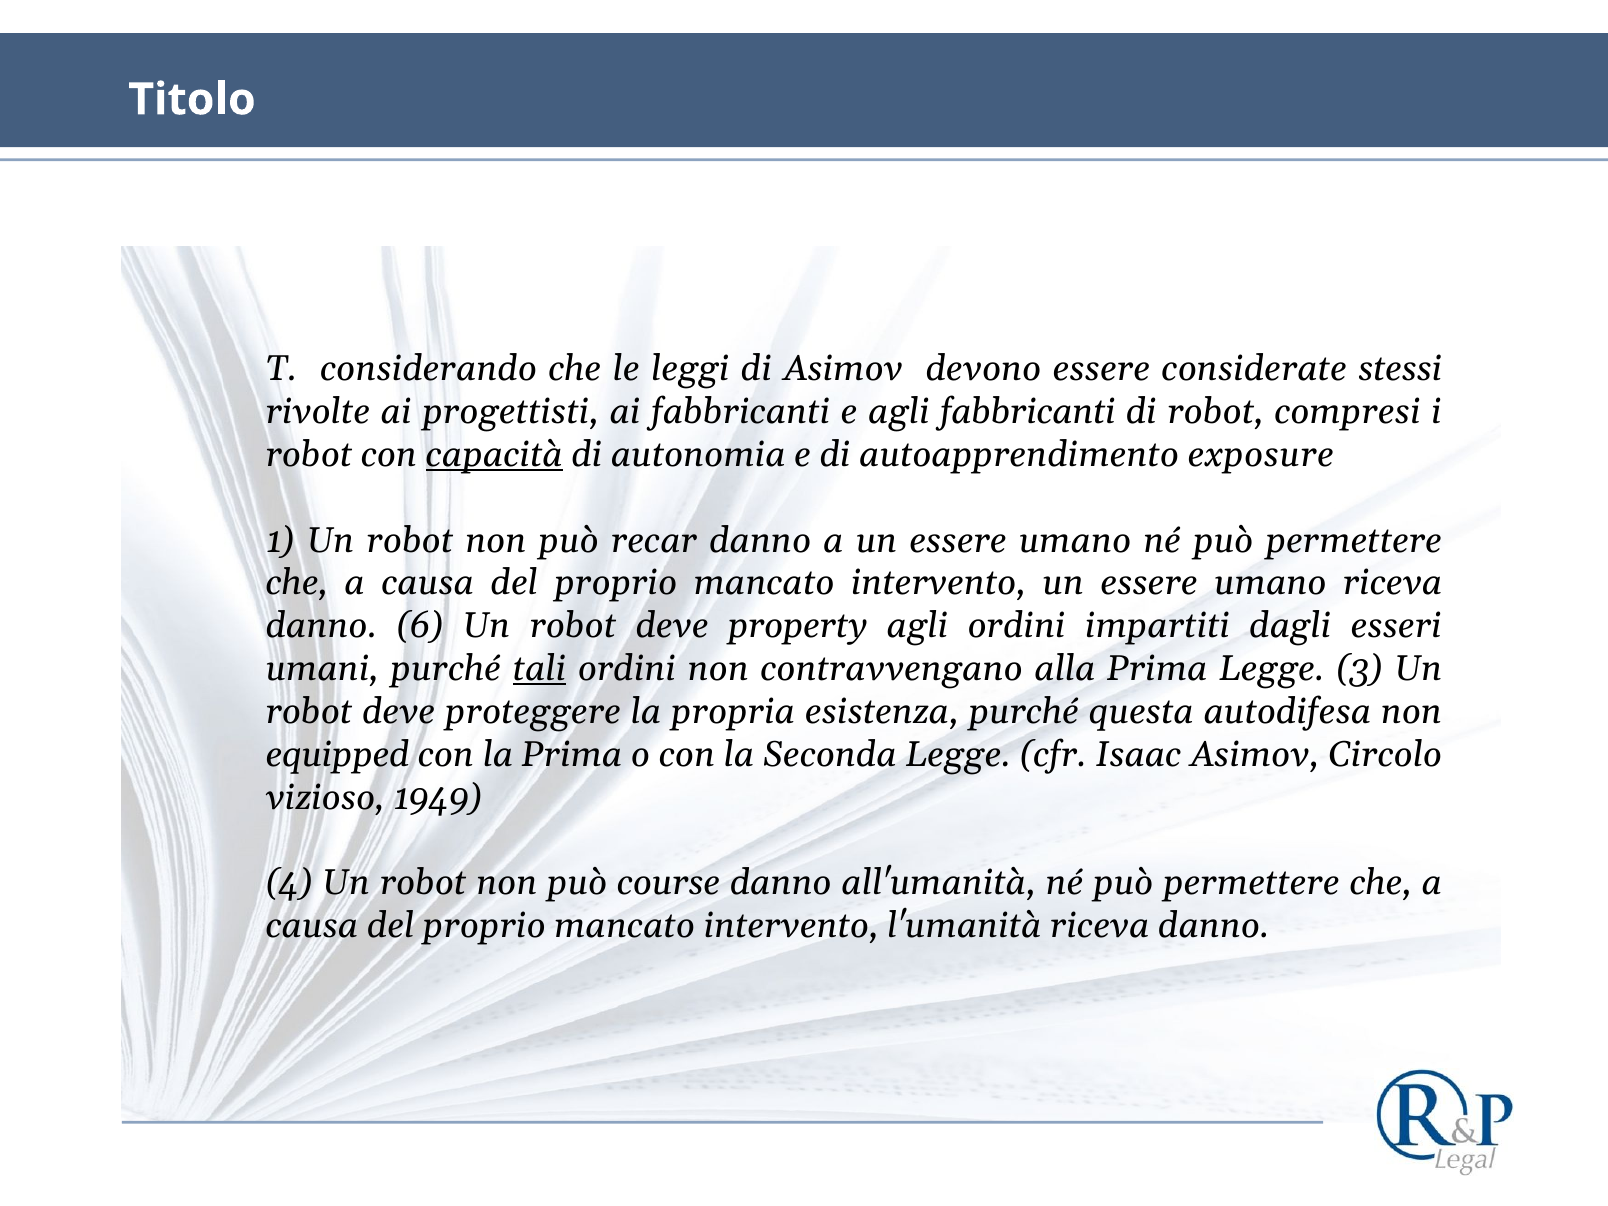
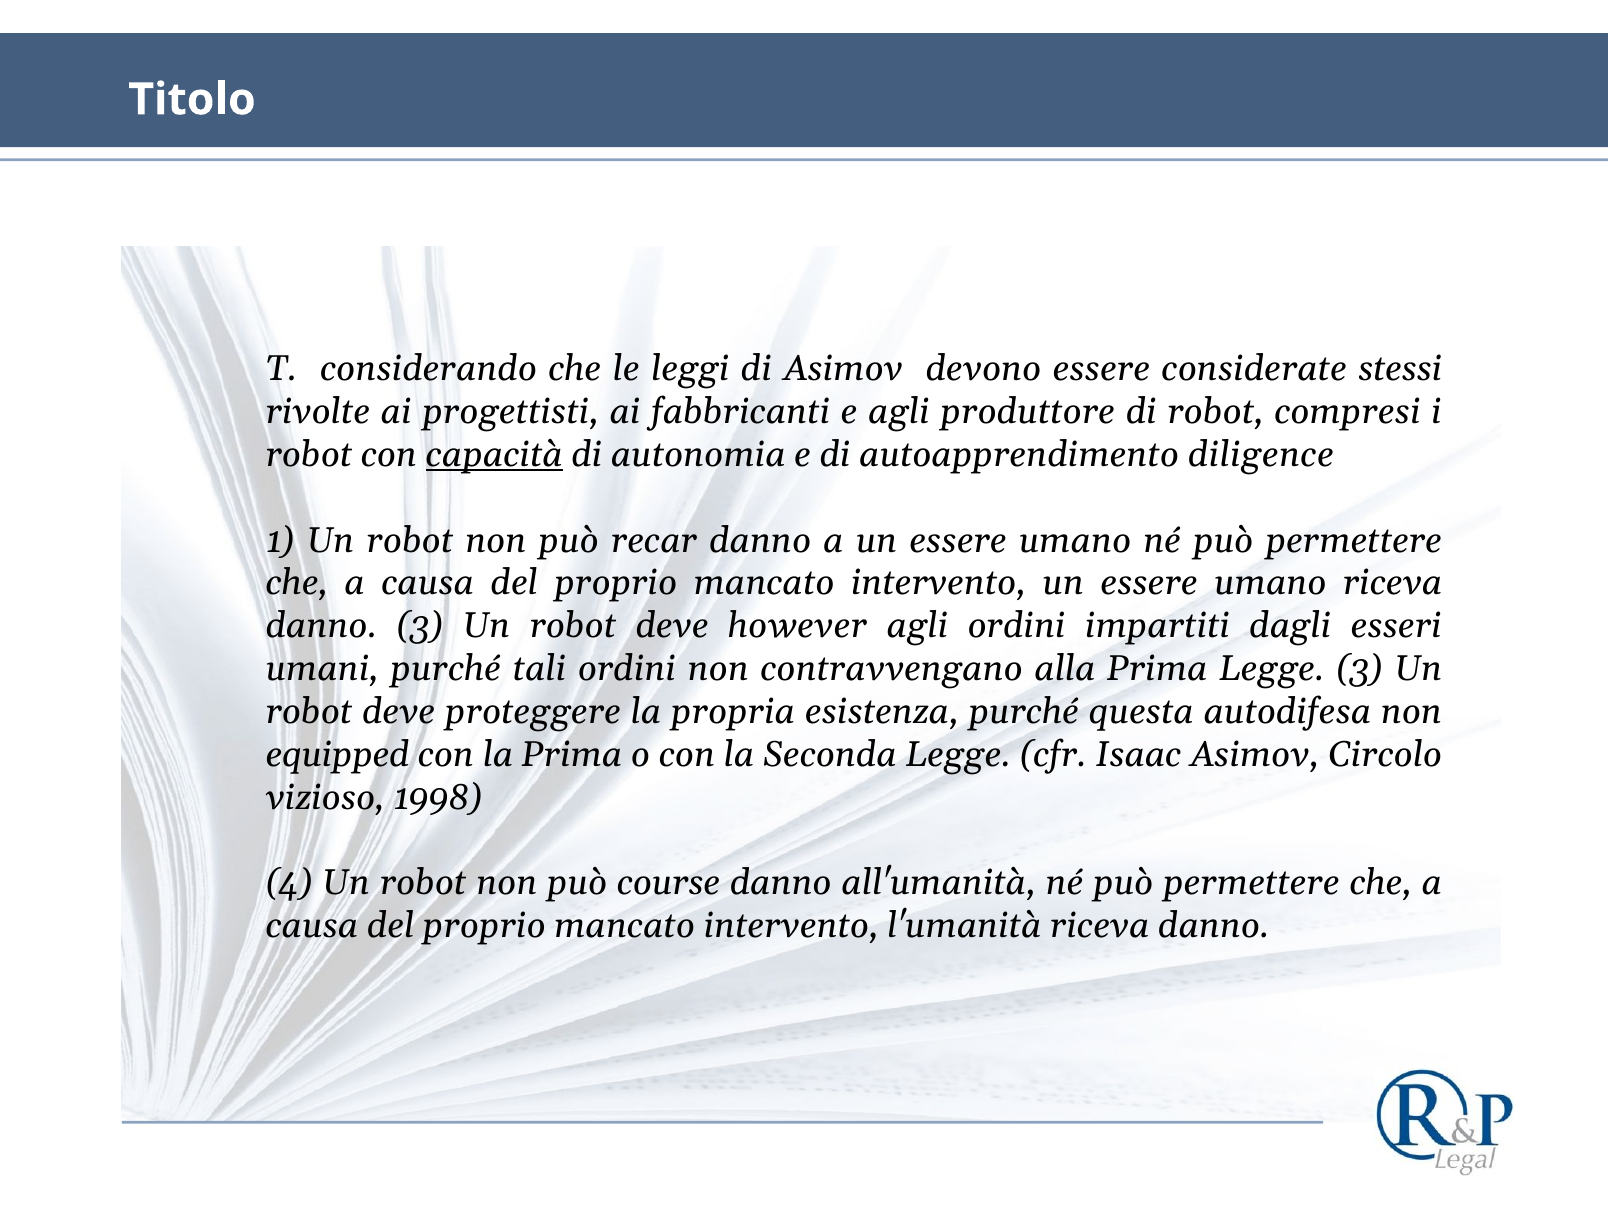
agli fabbricanti: fabbricanti -> produttore
exposure: exposure -> diligence
danno 6: 6 -> 3
property: property -> however
tali underline: present -> none
1949: 1949 -> 1998
